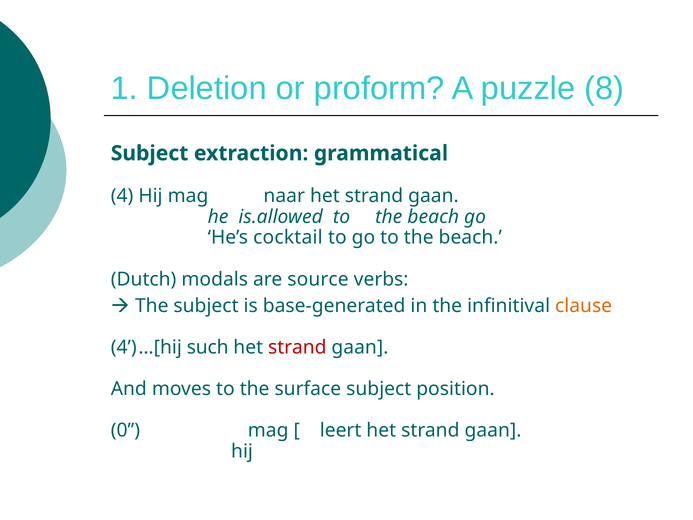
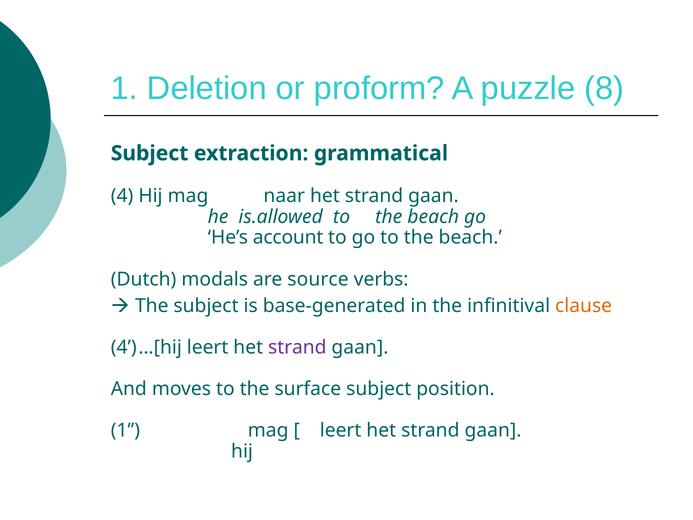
cocktail: cocktail -> account
such at (208, 347): such -> leert
strand at (297, 347) colour: red -> purple
0 at (125, 430): 0 -> 1
